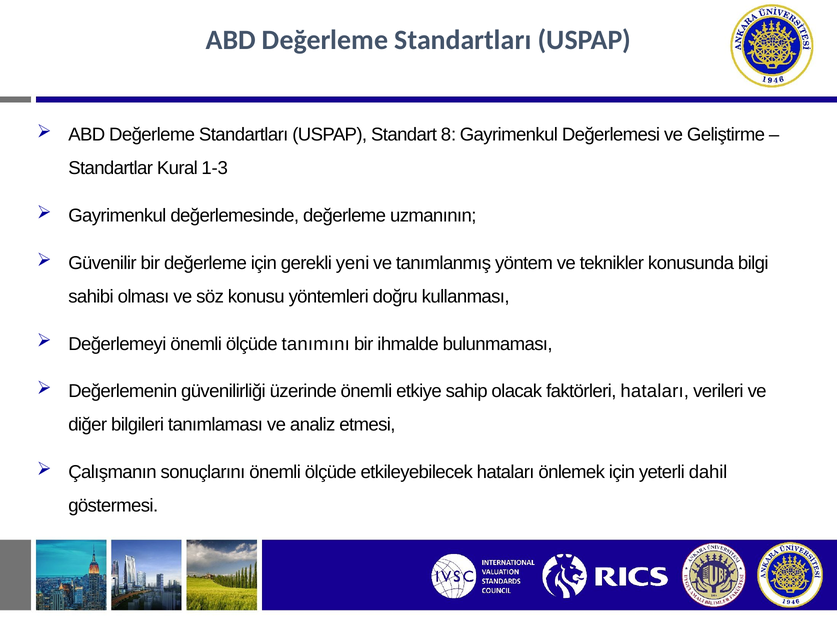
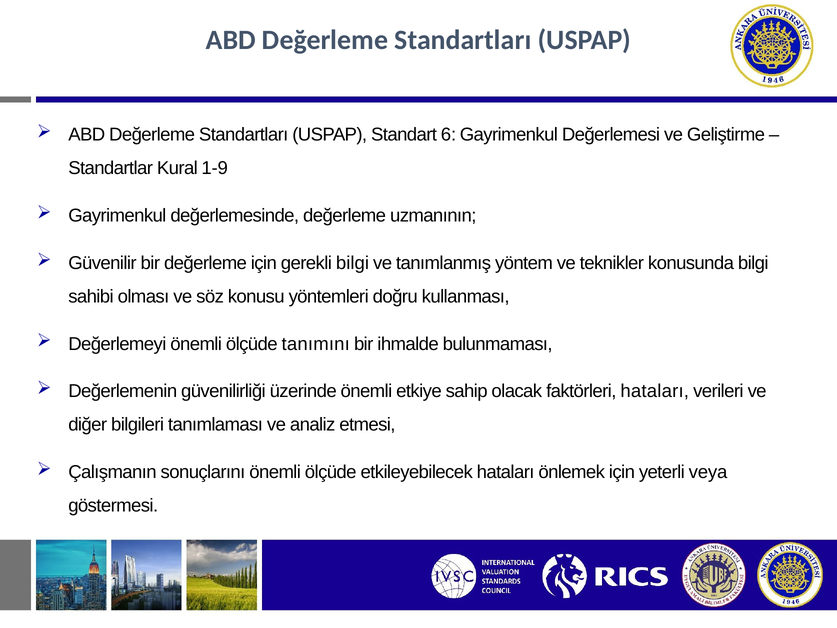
8: 8 -> 6
1-3: 1-3 -> 1-9
gerekli yeni: yeni -> bilgi
dahil: dahil -> veya
